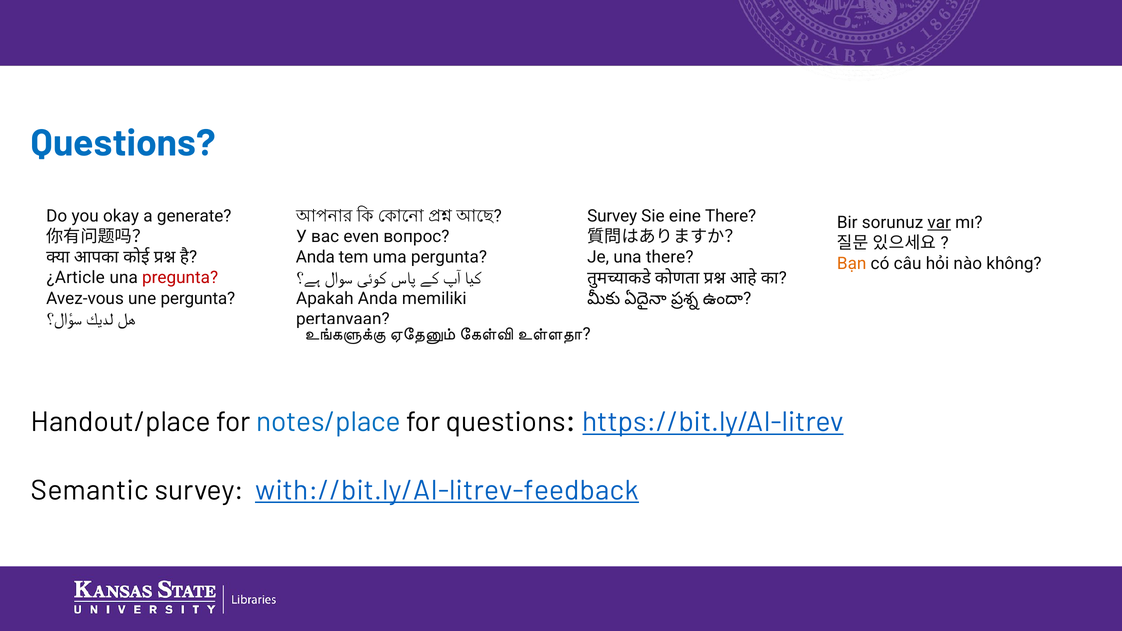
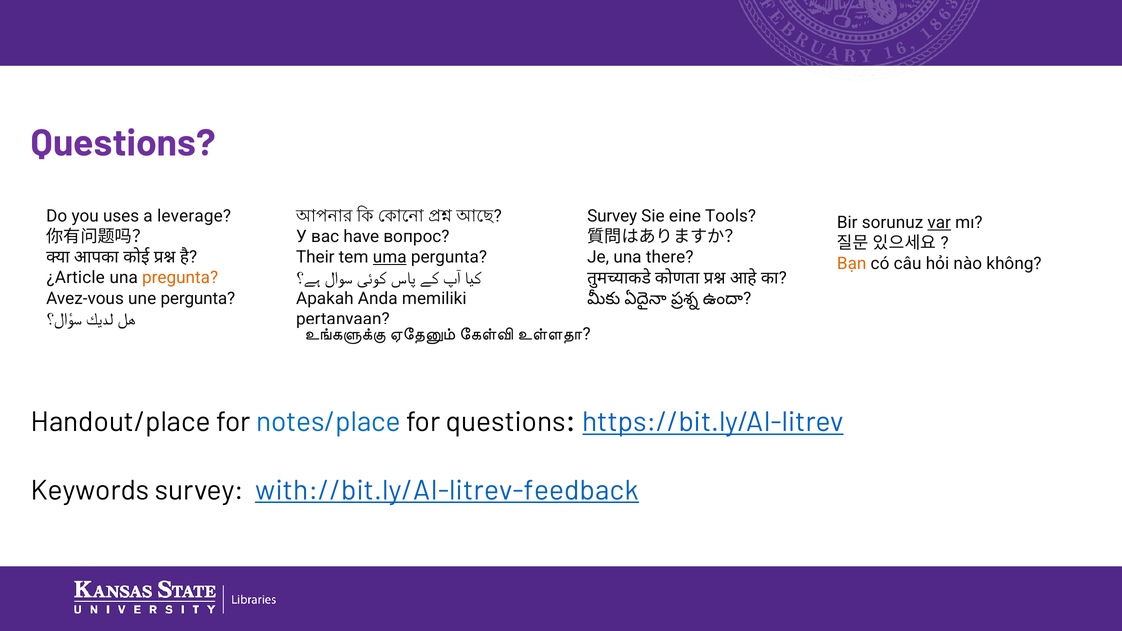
Questions at (123, 143) colour: blue -> purple
okay: okay -> uses
generate: generate -> leverage
eine There: There -> Tools
even: even -> have
Anda at (315, 257): Anda -> Their
uma underline: none -> present
pregunta colour: red -> orange
Semantic: Semantic -> Keywords
